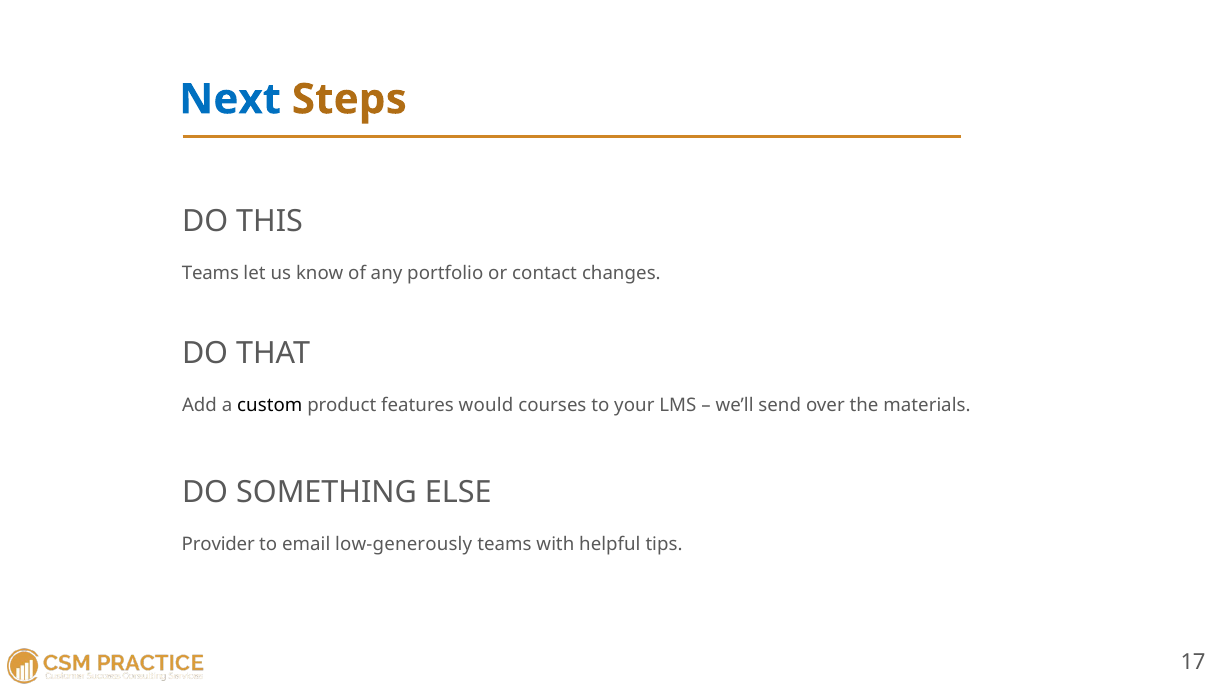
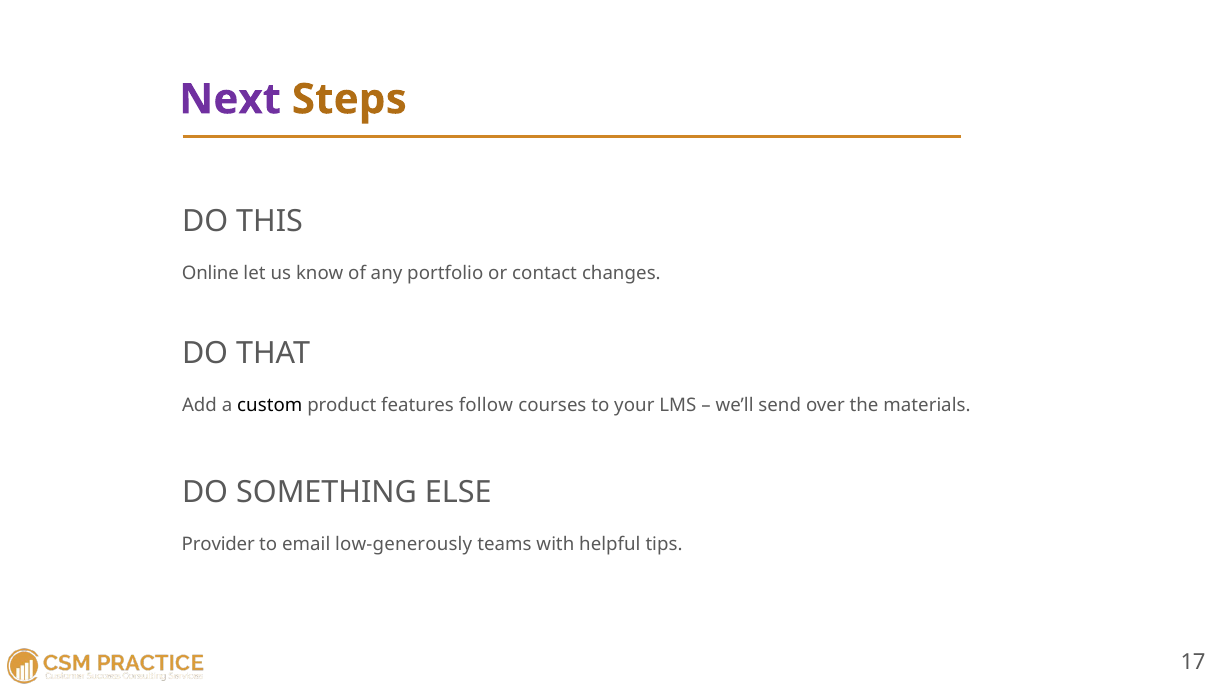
Next colour: blue -> purple
Teams at (210, 274): Teams -> Online
would: would -> follow
